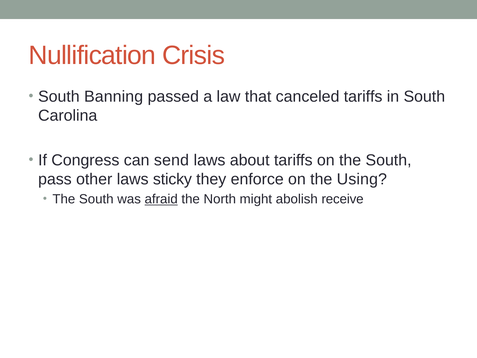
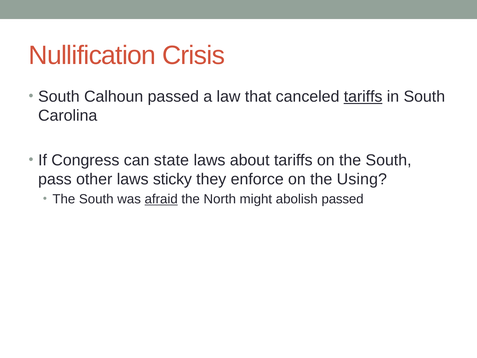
Banning: Banning -> Calhoun
tariffs at (363, 97) underline: none -> present
send: send -> state
abolish receive: receive -> passed
